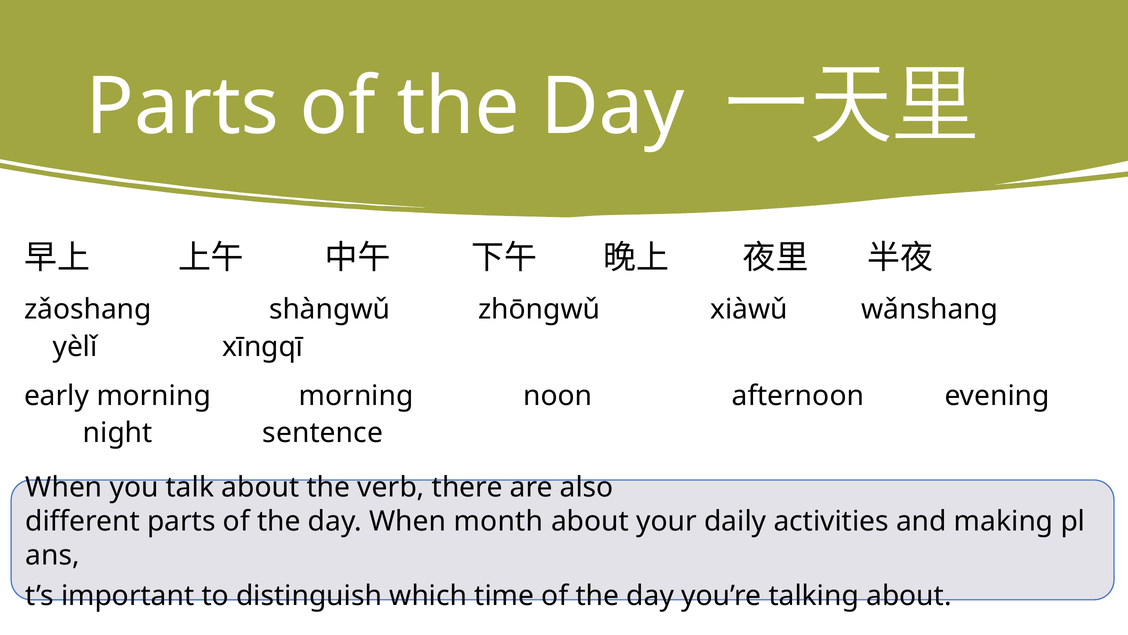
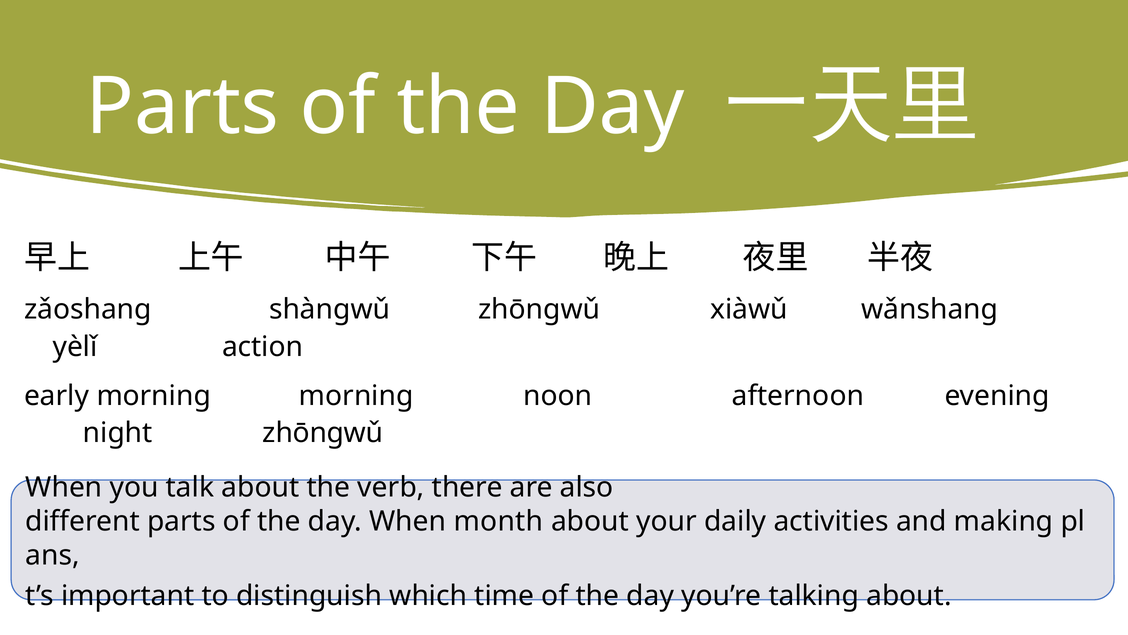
xīngqī: xīngqī -> action
night sentence: sentence -> zhōngwǔ
